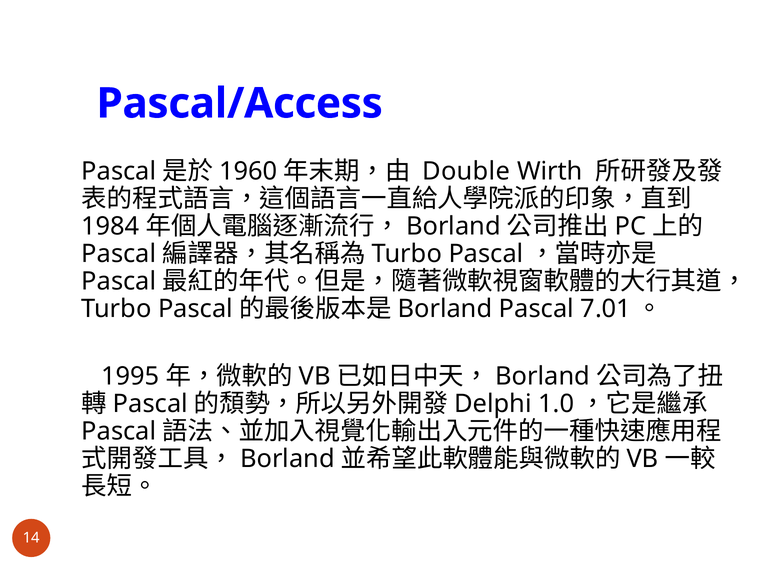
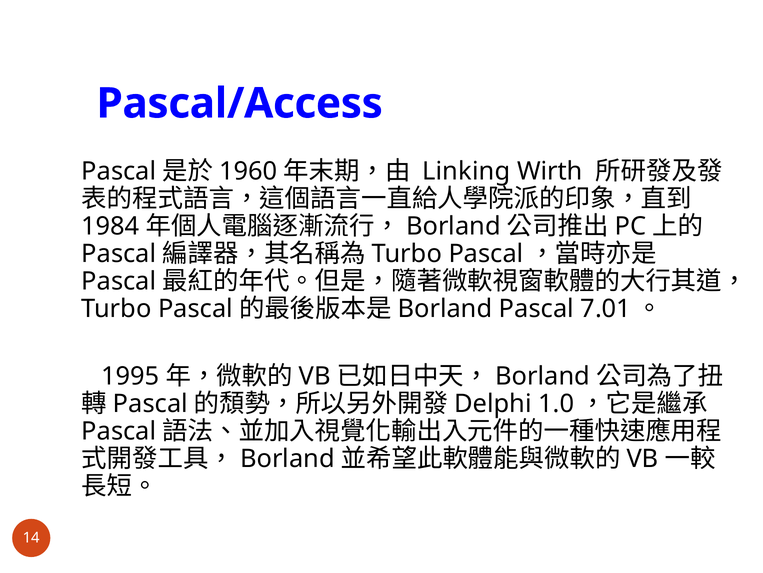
Double: Double -> Linking
